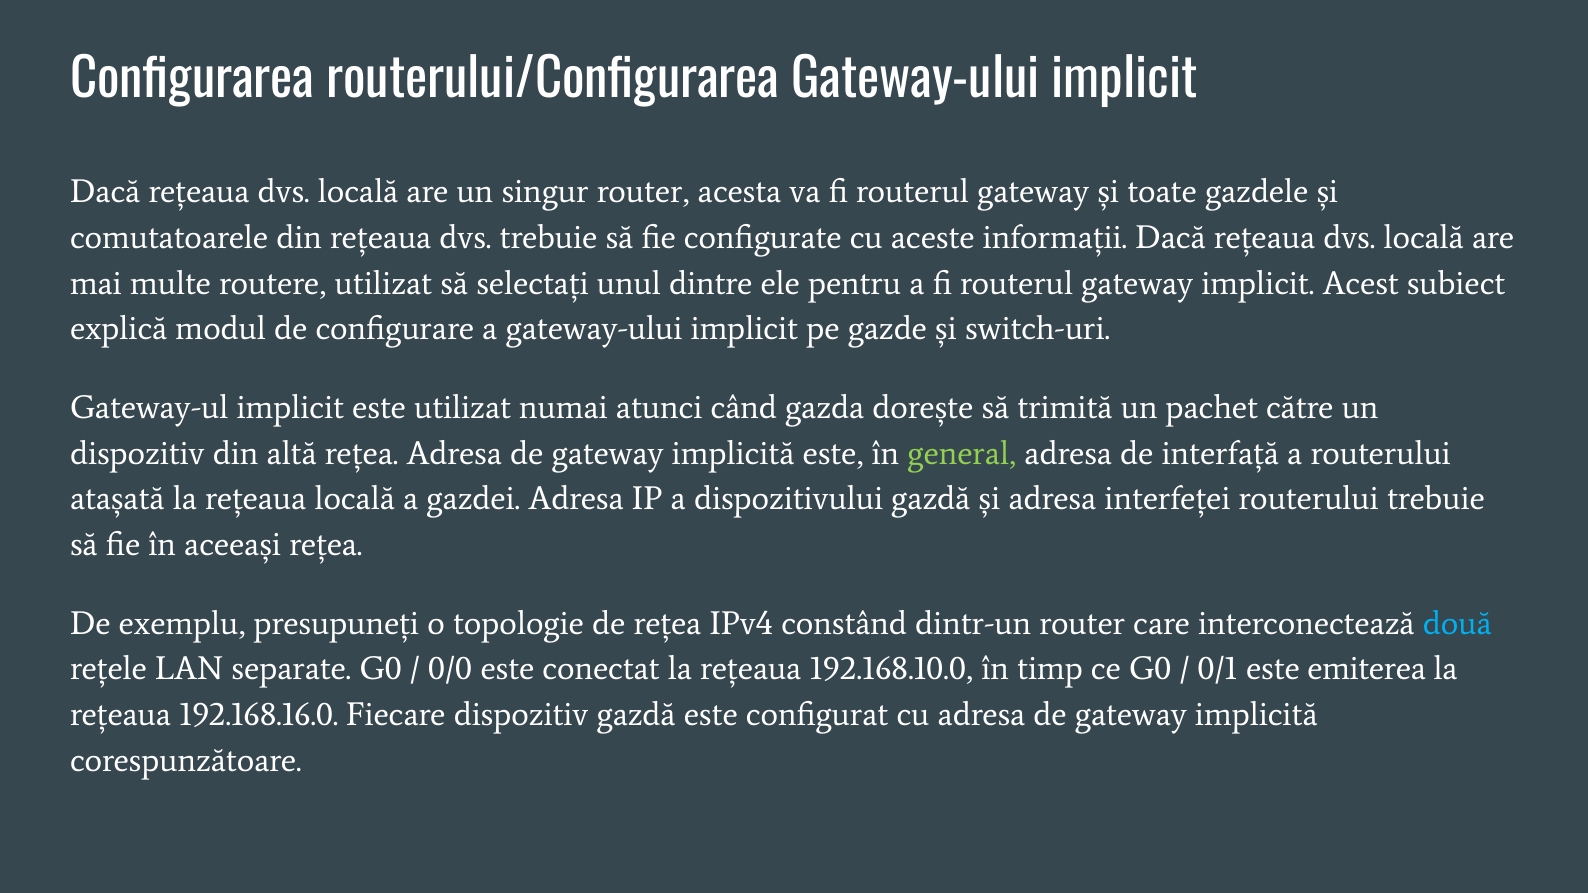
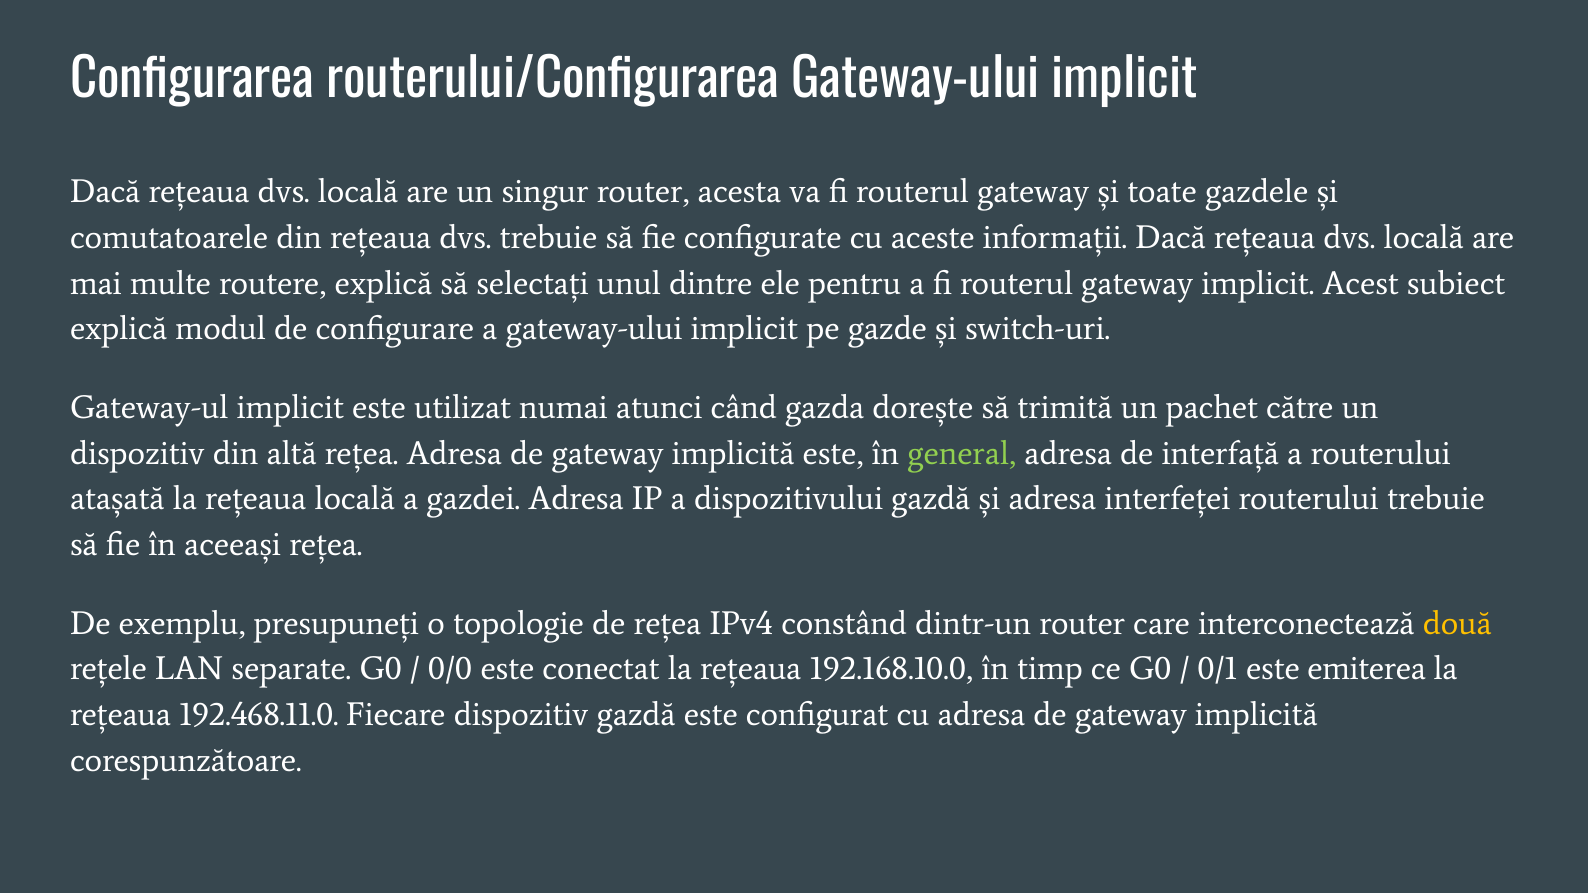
routere utilizat: utilizat -> explică
două colour: light blue -> yellow
192.168.16.0: 192.168.16.0 -> 192.468.11.0
